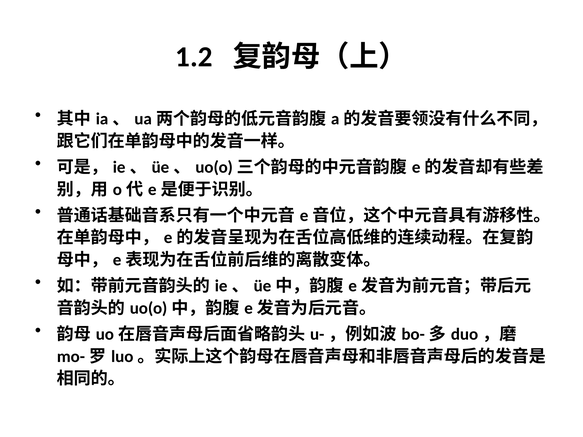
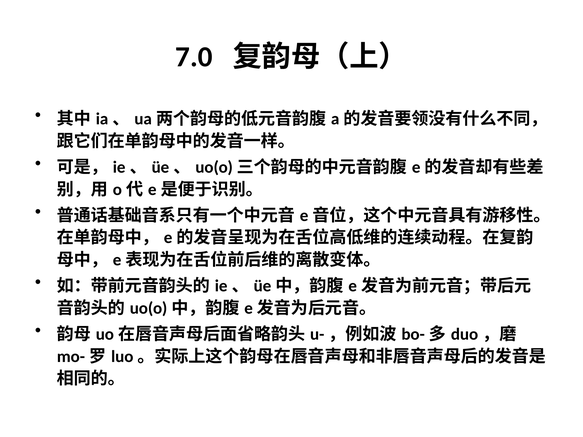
1.2: 1.2 -> 7.0
